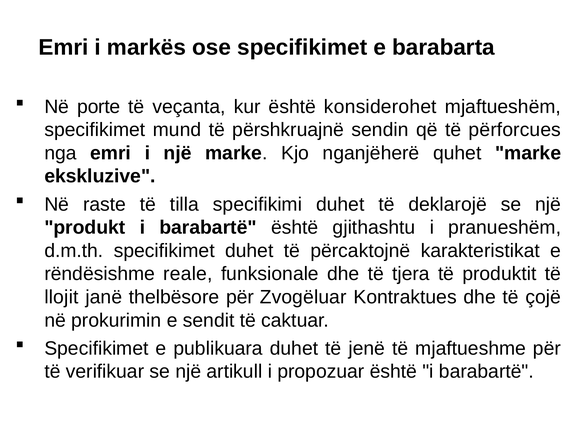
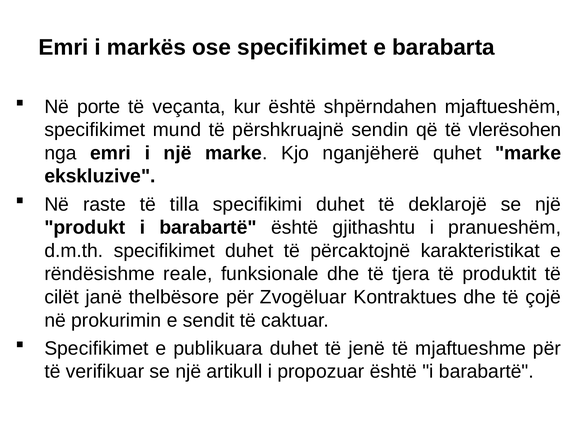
konsiderohet: konsiderohet -> shpërndahen
përforcues: përforcues -> vlerësohen
llojit: llojit -> cilët
